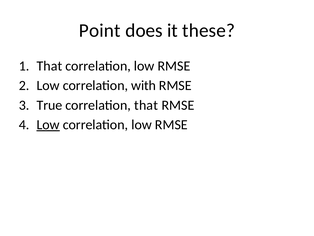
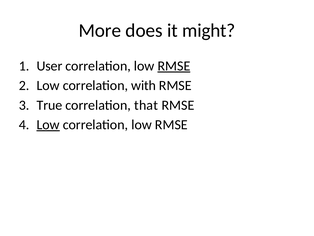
Point: Point -> More
these: these -> might
That at (49, 66): That -> User
RMSE at (174, 66) underline: none -> present
